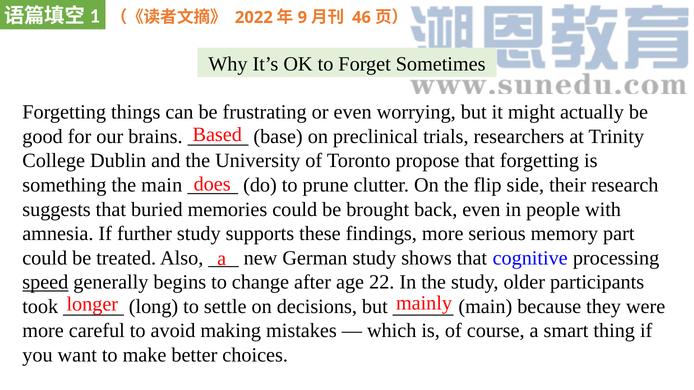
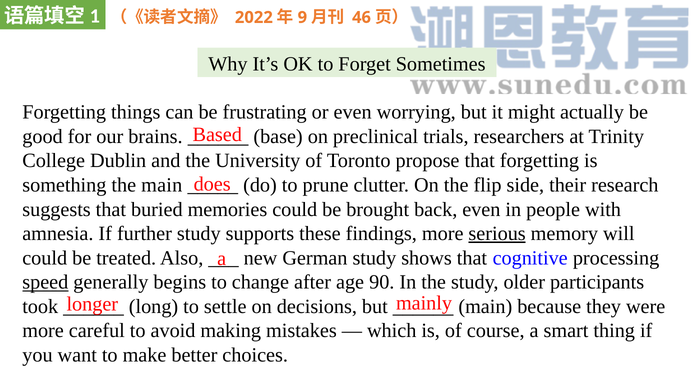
serious underline: none -> present
part: part -> will
22: 22 -> 90
